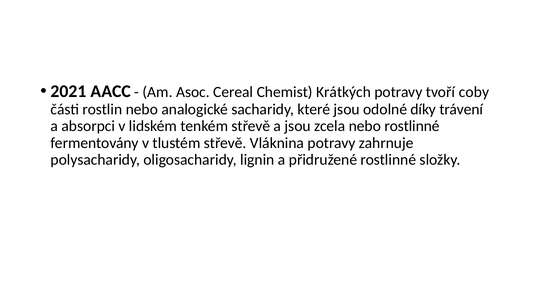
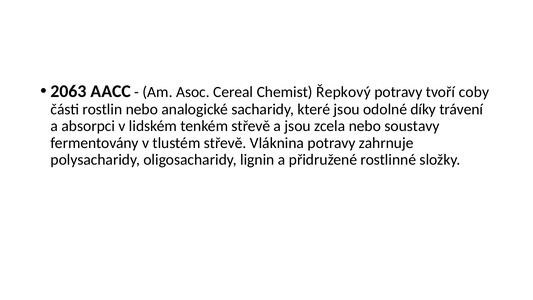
2021: 2021 -> 2063
Krátkých: Krátkých -> Řepkový
nebo rostlinné: rostlinné -> soustavy
